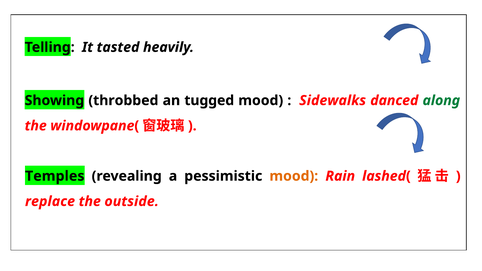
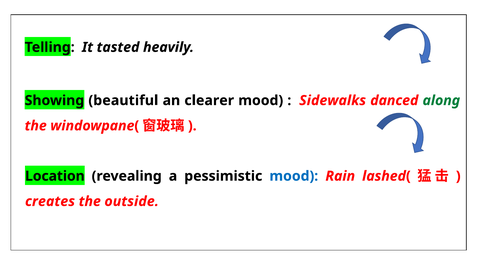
throbbed: throbbed -> beautiful
tugged: tugged -> clearer
Temples: Temples -> Location
mood at (294, 176) colour: orange -> blue
replace: replace -> creates
